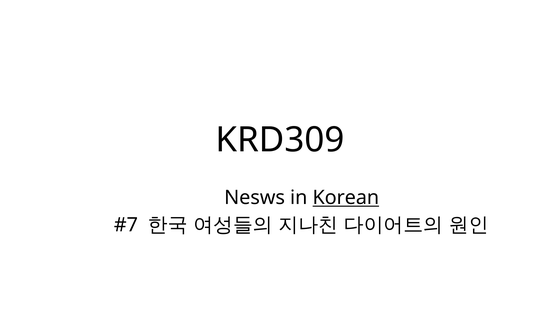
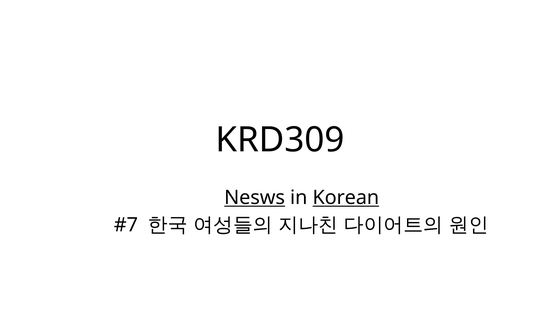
Nesws underline: none -> present
